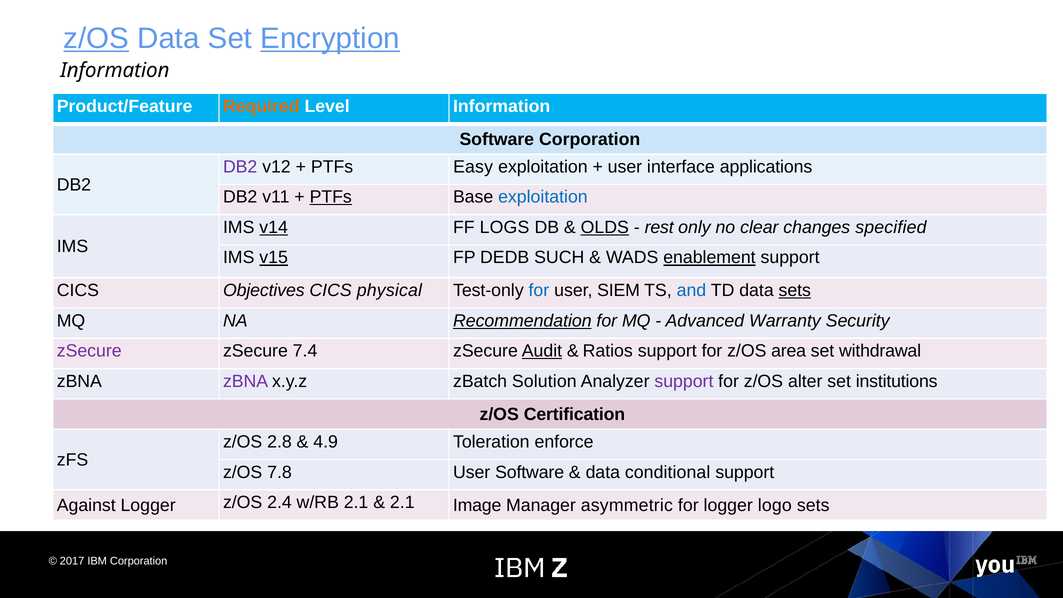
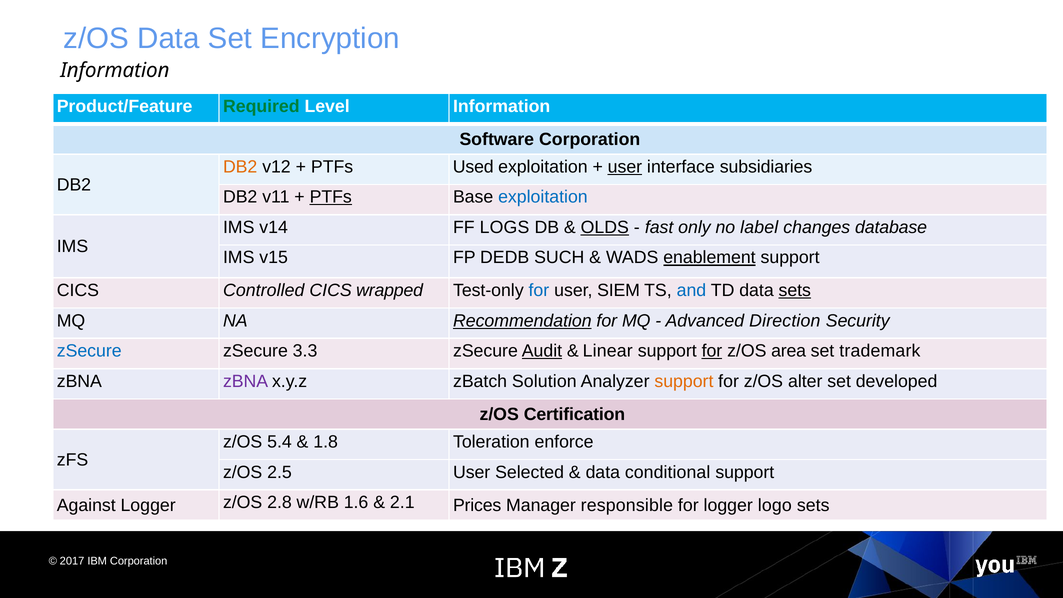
z/OS at (96, 39) underline: present -> none
Encryption underline: present -> none
Required colour: orange -> green
DB2 at (240, 167) colour: purple -> orange
Easy: Easy -> Used
user at (625, 167) underline: none -> present
applications: applications -> subsidiaries
v14 underline: present -> none
rest: rest -> fast
clear: clear -> label
specified: specified -> database
v15 underline: present -> none
Objectives: Objectives -> Controlled
physical: physical -> wrapped
Warranty: Warranty -> Direction
zSecure at (89, 351) colour: purple -> blue
7.4: 7.4 -> 3.3
Ratios: Ratios -> Linear
for at (712, 351) underline: none -> present
withdrawal: withdrawal -> trademark
support at (684, 381) colour: purple -> orange
institutions: institutions -> developed
2.8: 2.8 -> 5.4
4.9: 4.9 -> 1.8
7.8: 7.8 -> 2.5
User Software: Software -> Selected
2.4: 2.4 -> 2.8
w/RB 2.1: 2.1 -> 1.6
Image: Image -> Prices
asymmetric: asymmetric -> responsible
